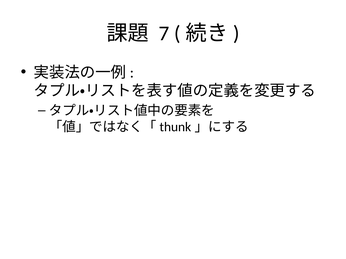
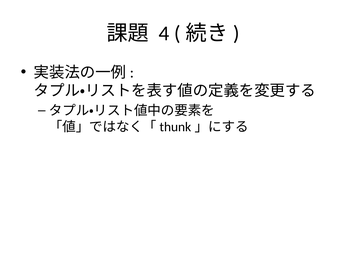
7: 7 -> 4
